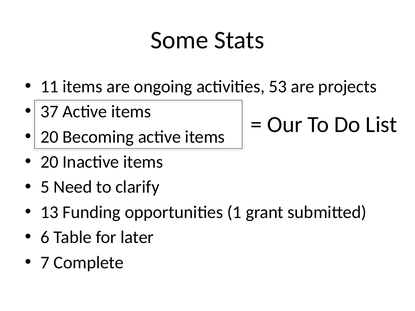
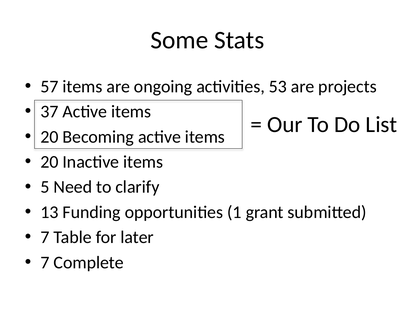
11: 11 -> 57
6 at (45, 238): 6 -> 7
